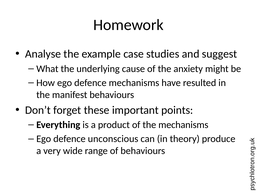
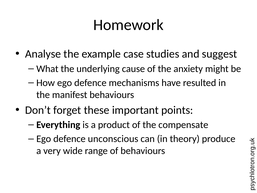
the mechanisms: mechanisms -> compensate
